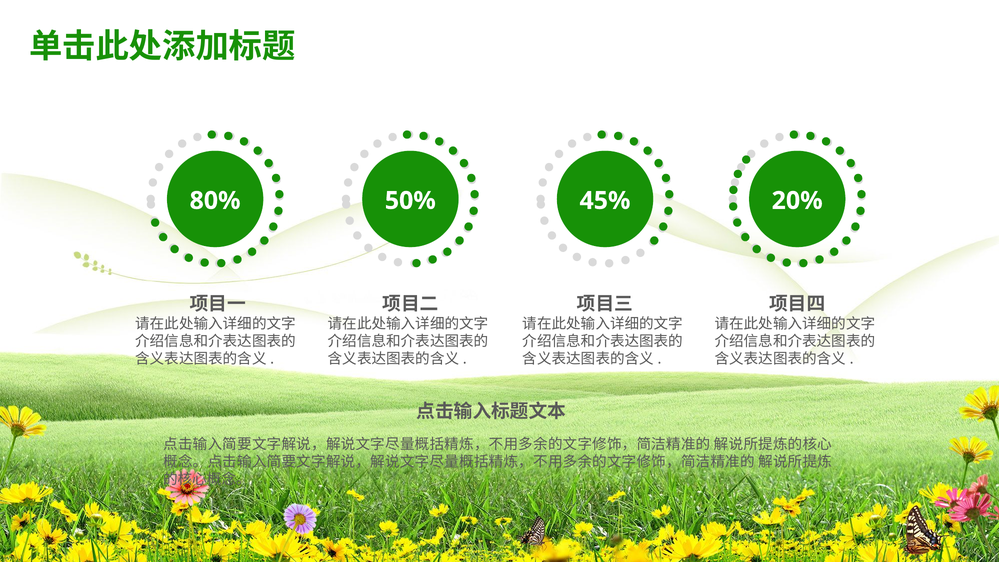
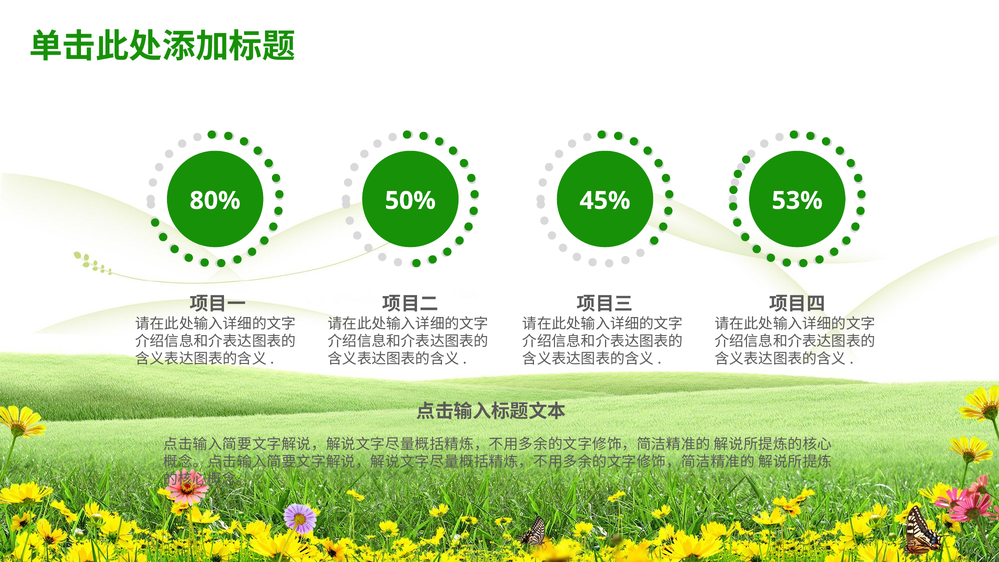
20%: 20% -> 53%
